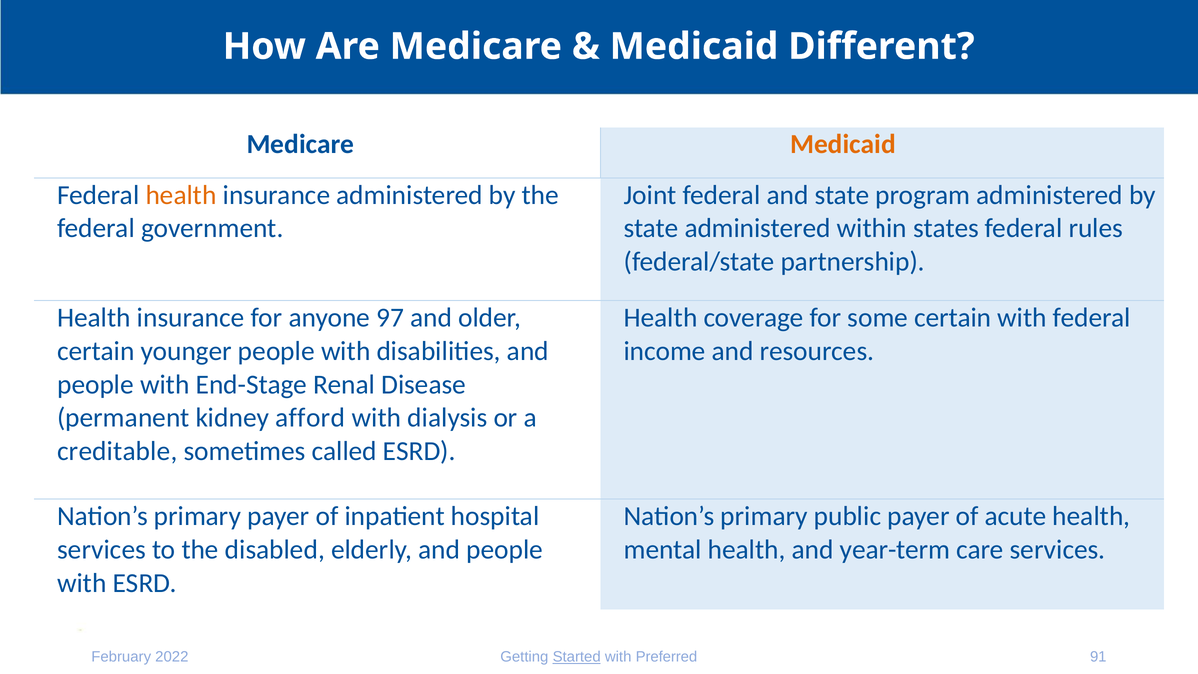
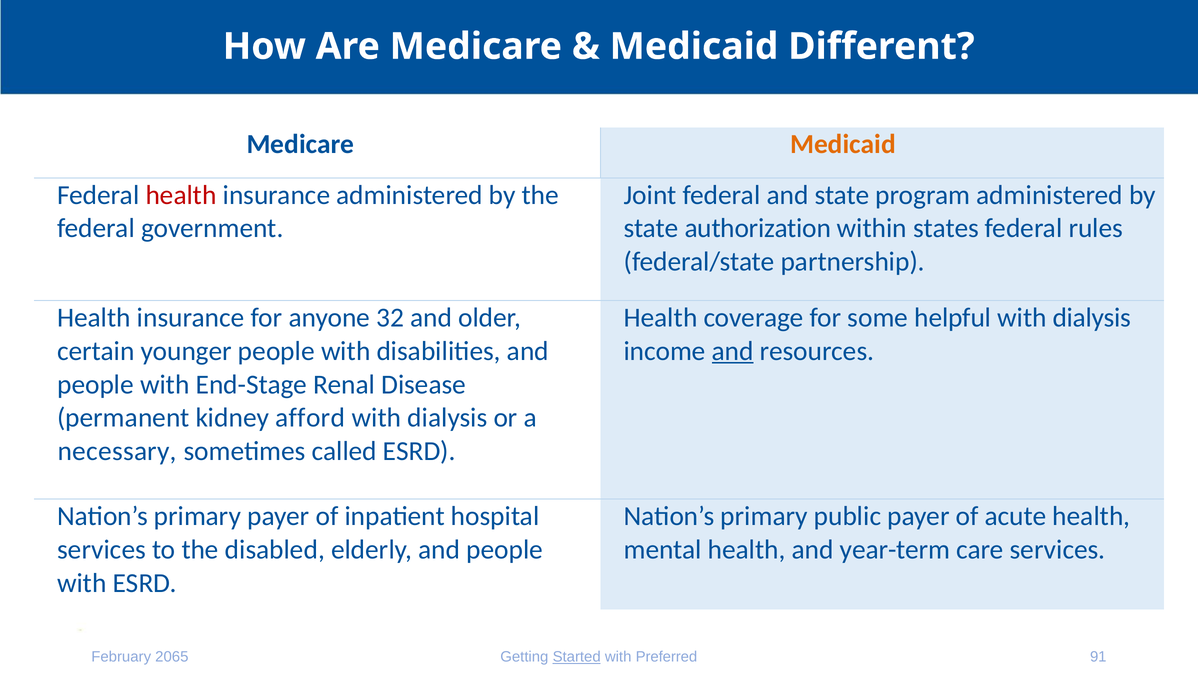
health at (181, 195) colour: orange -> red
state administered: administered -> authorization
97: 97 -> 32
some certain: certain -> helpful
federal at (1092, 318): federal -> dialysis
and at (733, 351) underline: none -> present
creditable: creditable -> necessary
2022: 2022 -> 2065
